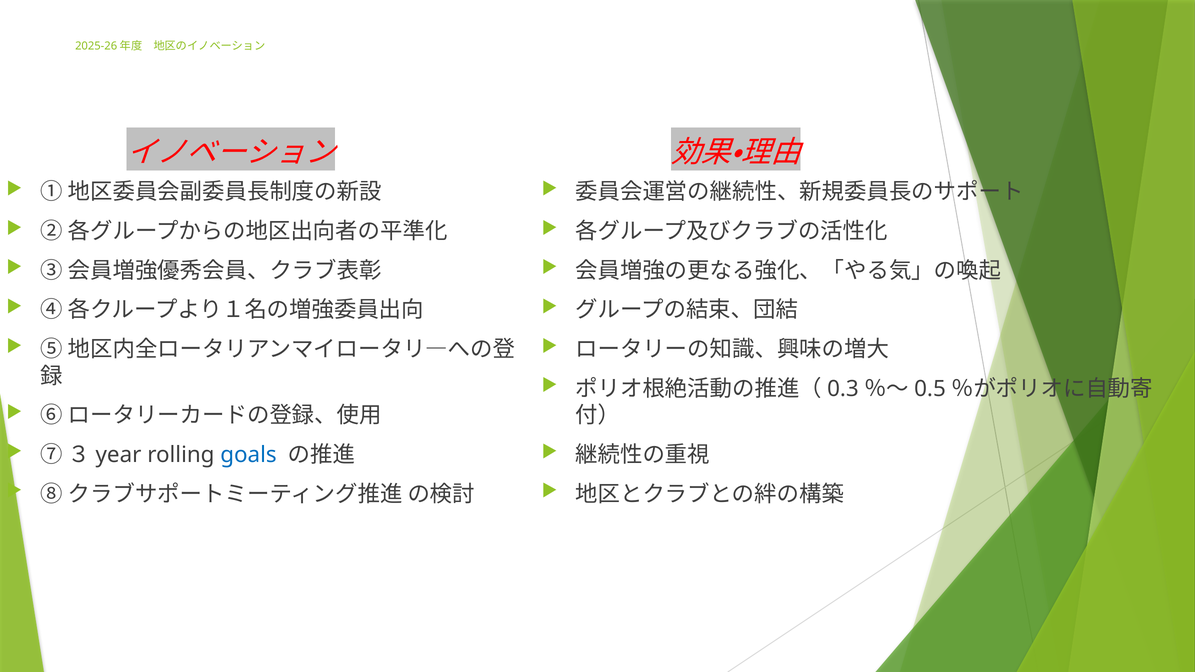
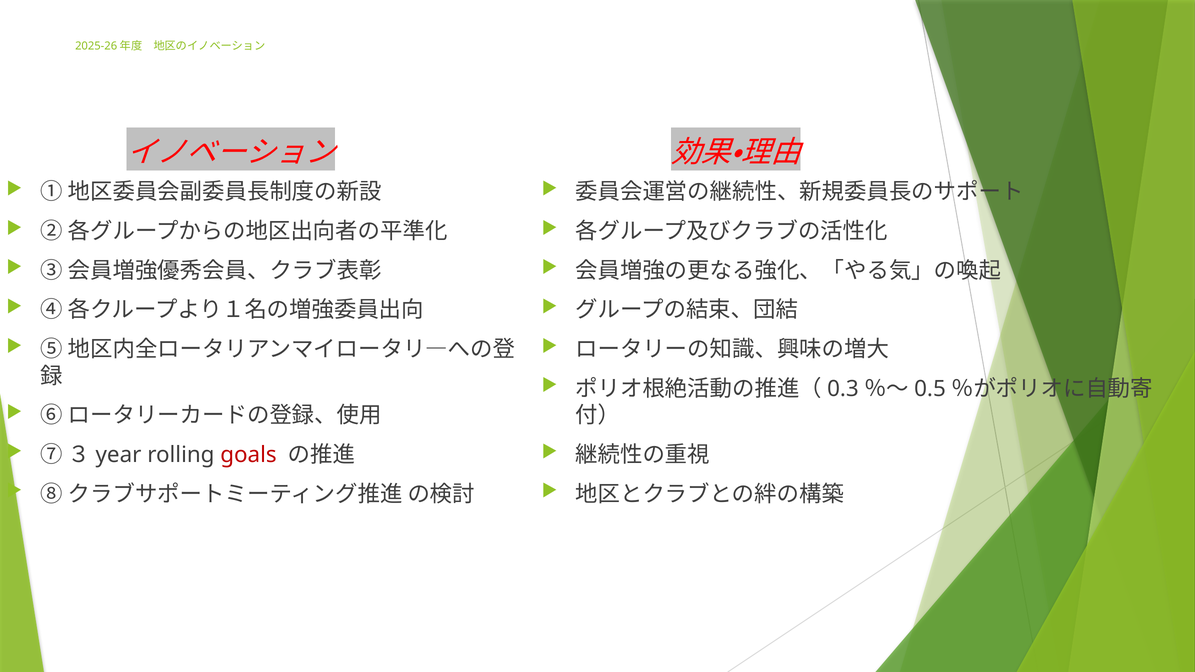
goals colour: blue -> red
